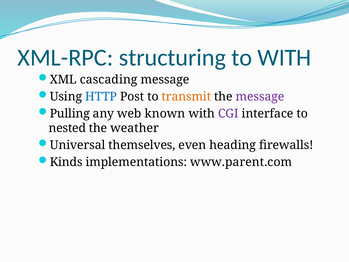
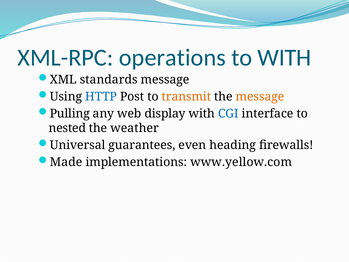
structuring: structuring -> operations
cascading: cascading -> standards
message at (260, 97) colour: purple -> orange
known: known -> display
CGI colour: purple -> blue
themselves: themselves -> guarantees
Kinds: Kinds -> Made
www.parent.com: www.parent.com -> www.yellow.com
